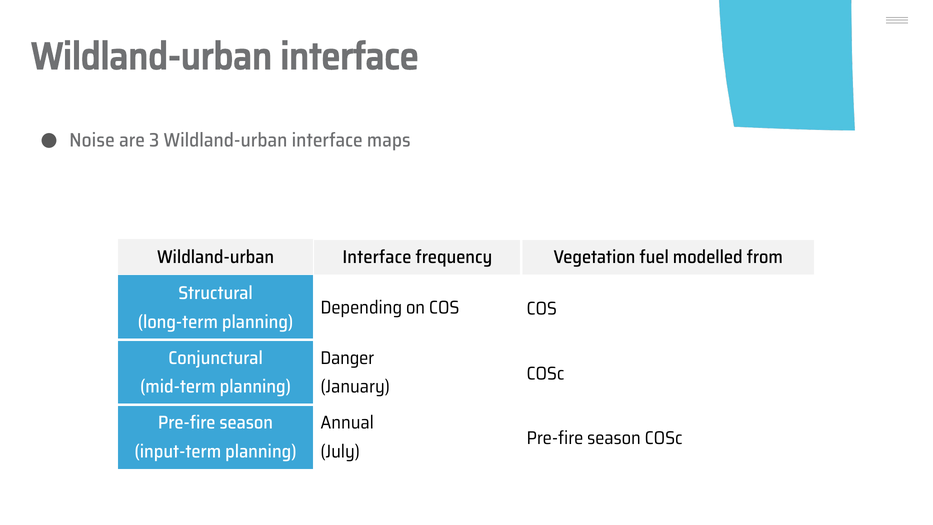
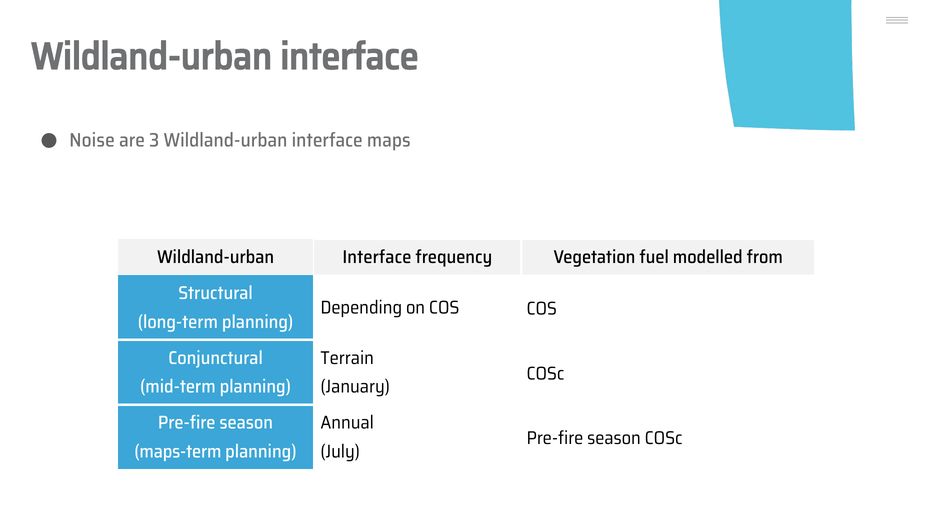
Danger: Danger -> Terrain
input-term: input-term -> maps-term
